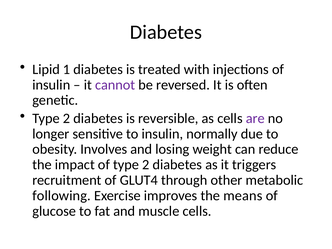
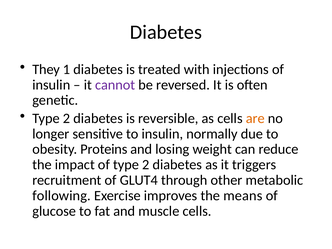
Lipid: Lipid -> They
are colour: purple -> orange
Involves: Involves -> Proteins
